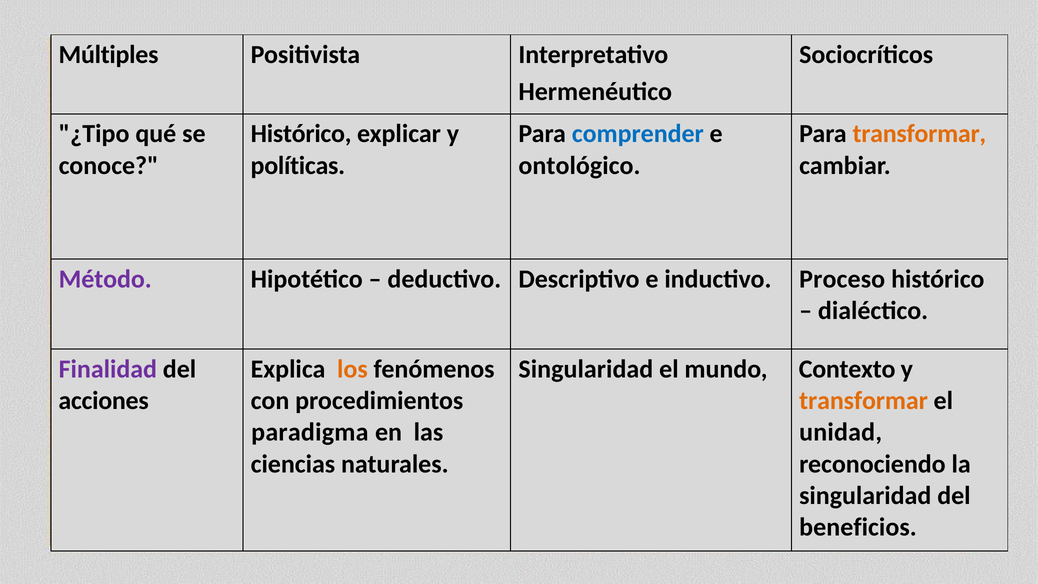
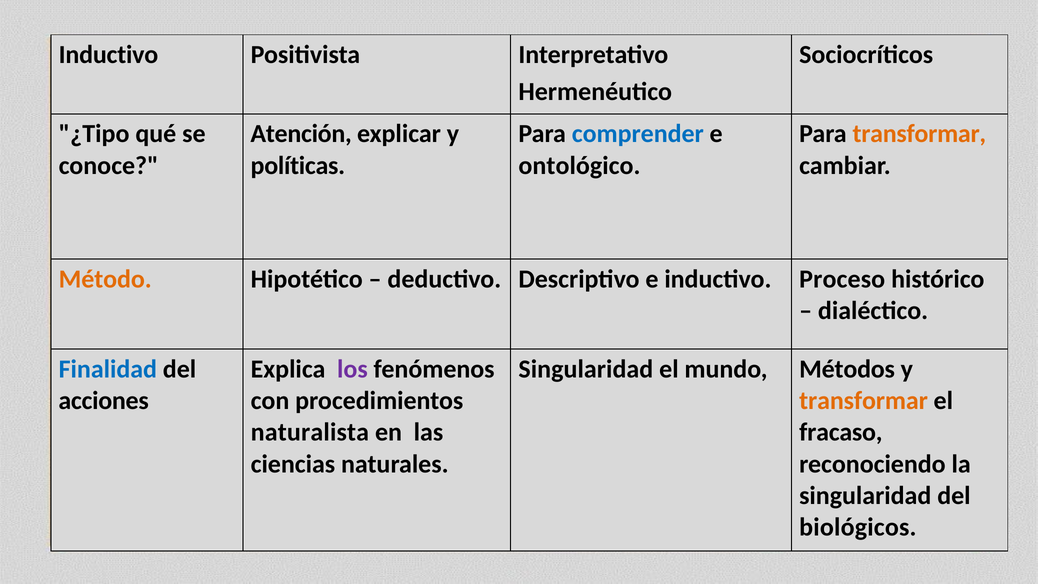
Múltiples at (109, 55): Múltiples -> Inductivo
Histórico at (301, 134): Histórico -> Atención
Método colour: purple -> orange
Finalidad colour: purple -> blue
los colour: orange -> purple
Contexto: Contexto -> Métodos
paradigma: paradigma -> naturalista
unidad: unidad -> fracaso
beneficios: beneficios -> biológicos
